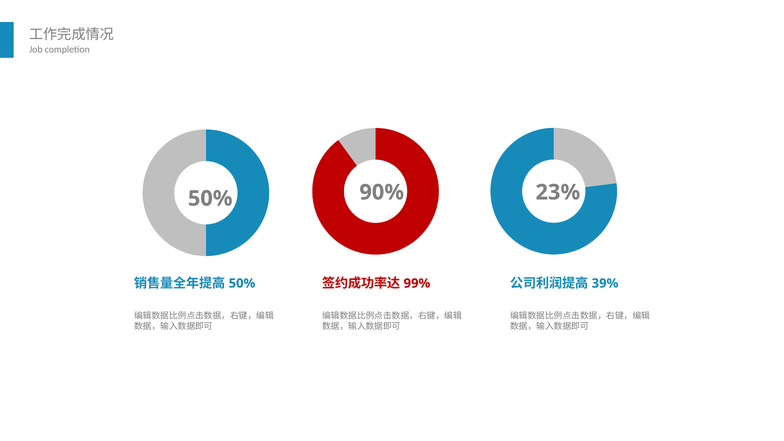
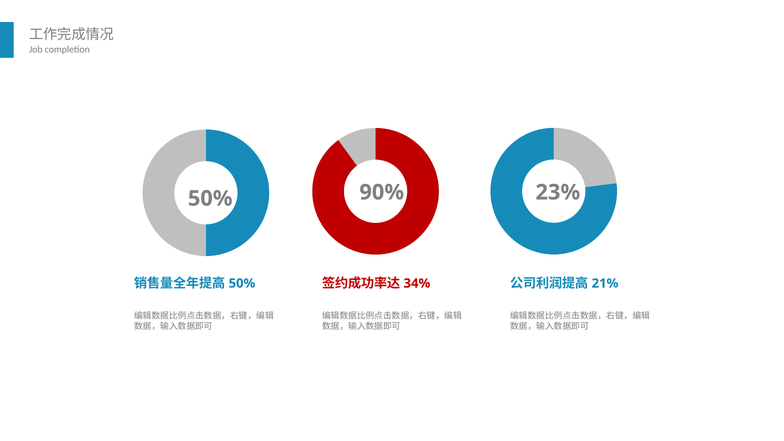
99%: 99% -> 34%
39%: 39% -> 21%
